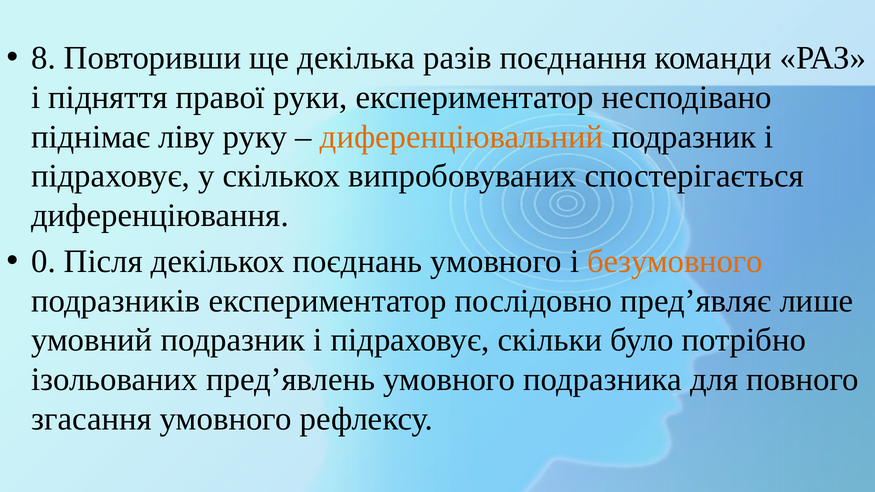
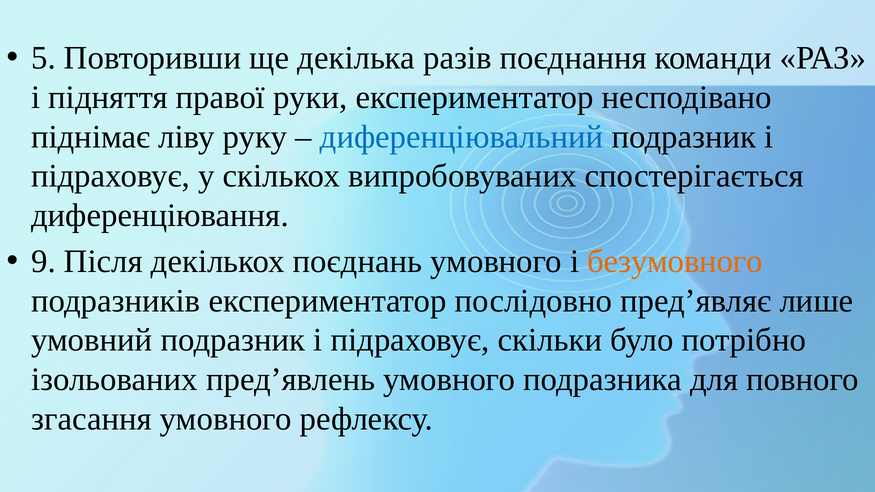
8: 8 -> 5
диференціювальний colour: orange -> blue
0: 0 -> 9
